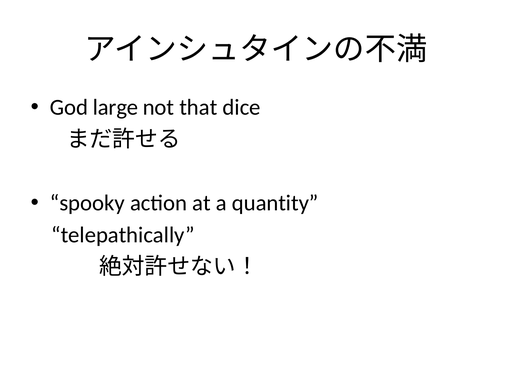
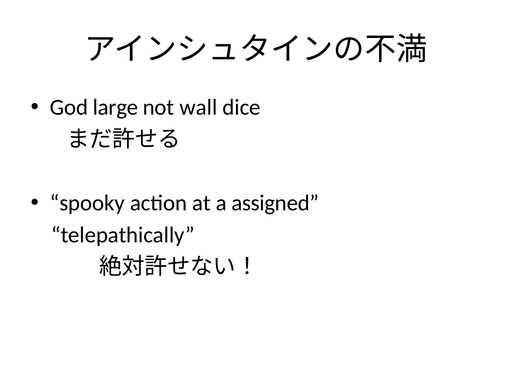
that: that -> wall
quantity: quantity -> assigned
